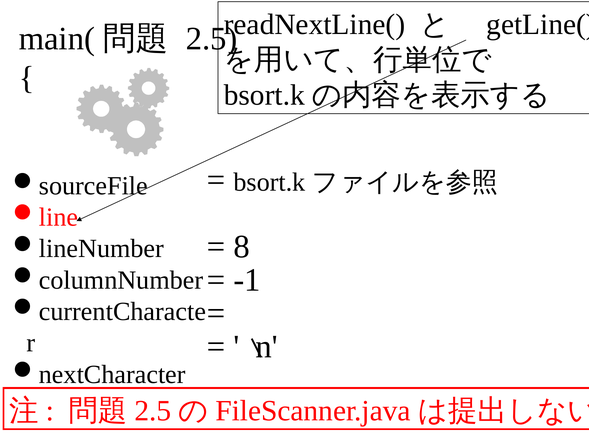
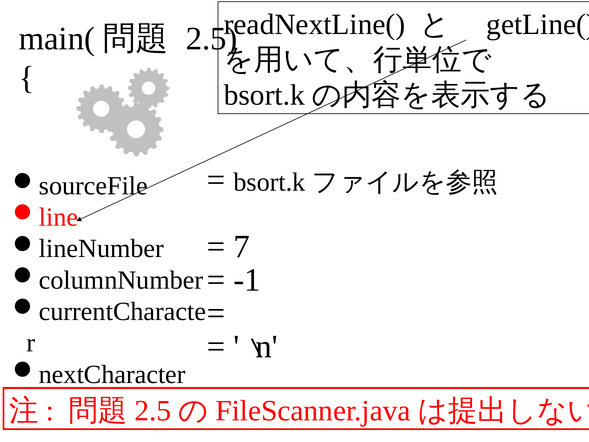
8: 8 -> 7
